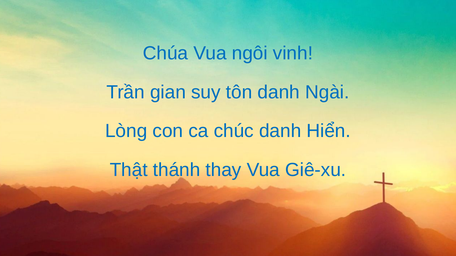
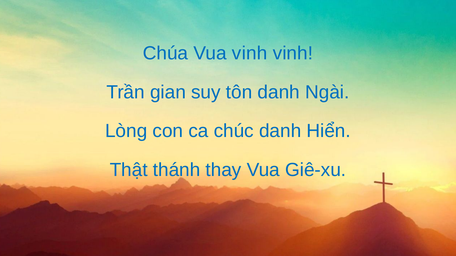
Vua ngôi: ngôi -> vinh
